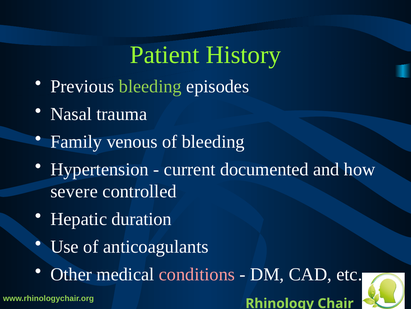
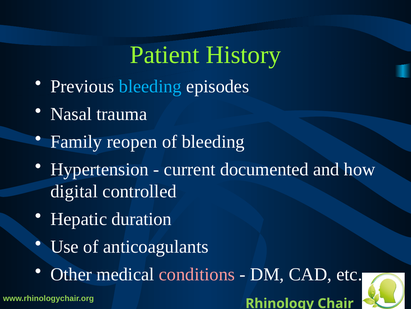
bleeding at (150, 86) colour: light green -> light blue
venous: venous -> reopen
severe: severe -> digital
